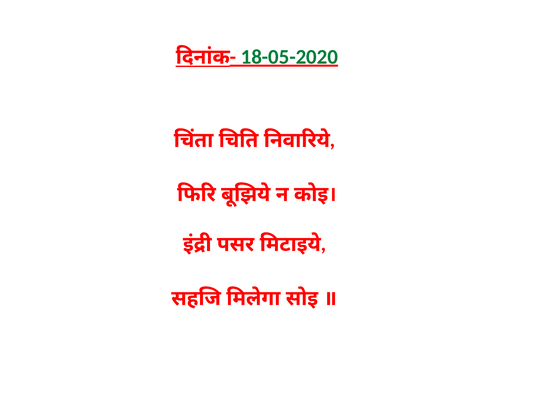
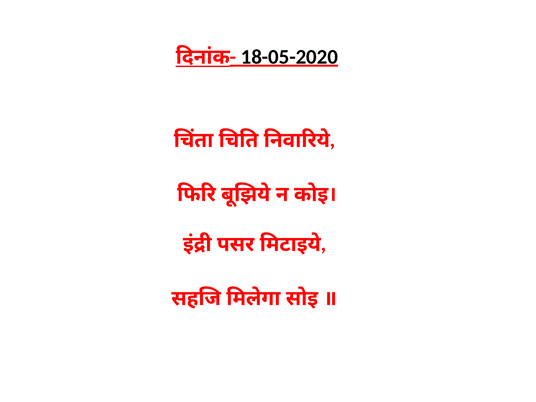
18-05-2020 colour: green -> black
